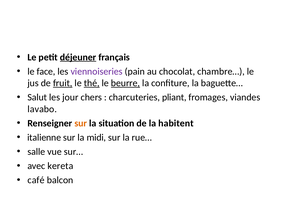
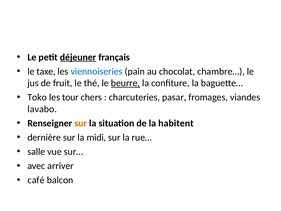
face: face -> taxe
viennoiseries colour: purple -> blue
fruit underline: present -> none
thé underline: present -> none
Salut: Salut -> Toko
jour: jour -> tour
pliant: pliant -> pasar
italienne: italienne -> dernière
kereta: kereta -> arriver
